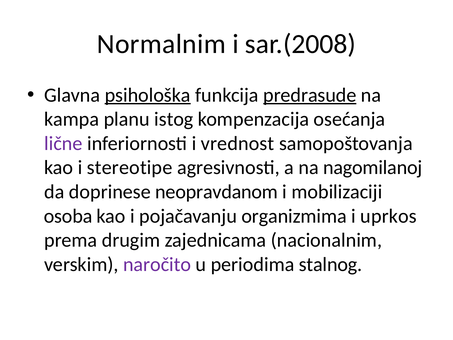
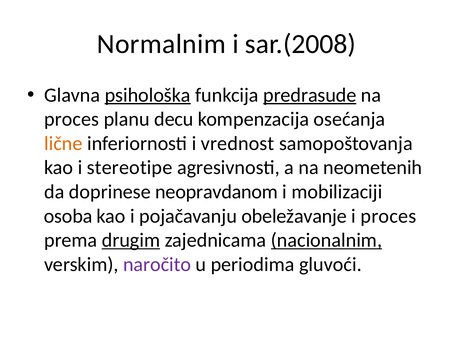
kampa at (72, 119): kampa -> proces
istog: istog -> decu
lične colour: purple -> orange
nagomilanoj: nagomilanoj -> neometenih
organizmima: organizmima -> obeležavanje
i uprkos: uprkos -> proces
drugim underline: none -> present
nacionalnim underline: none -> present
stalnog: stalnog -> gluvoći
